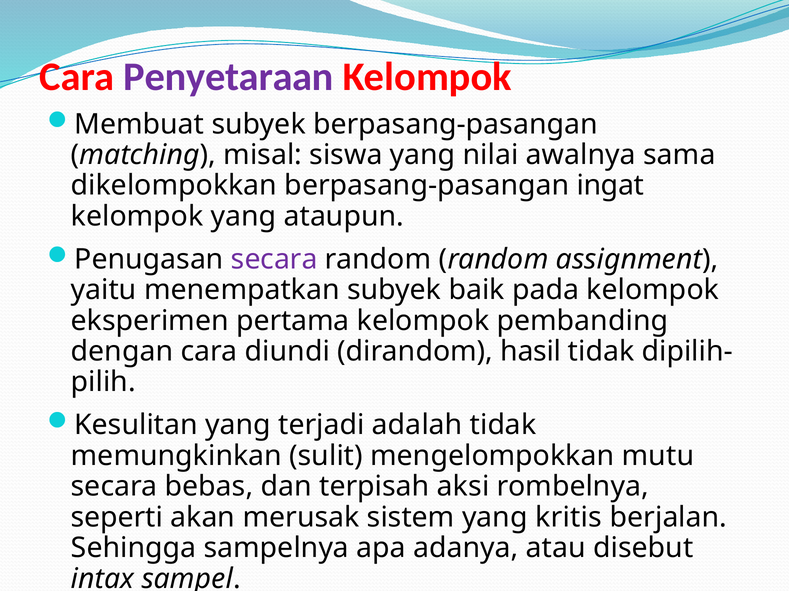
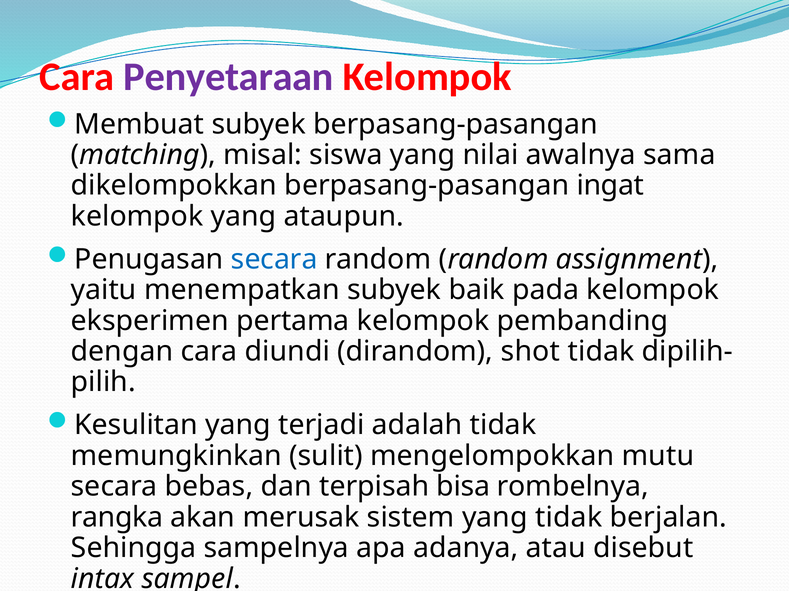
secara at (274, 260) colour: purple -> blue
hasil: hasil -> shot
aksi: aksi -> bisa
seperti: seperti -> rangka
yang kritis: kritis -> tidak
